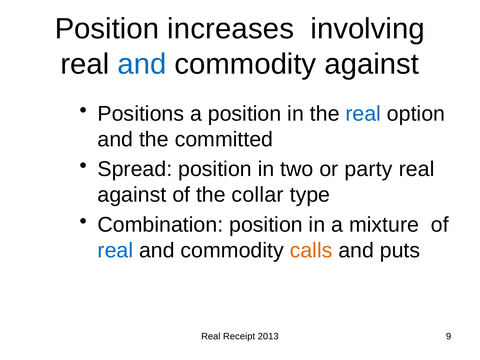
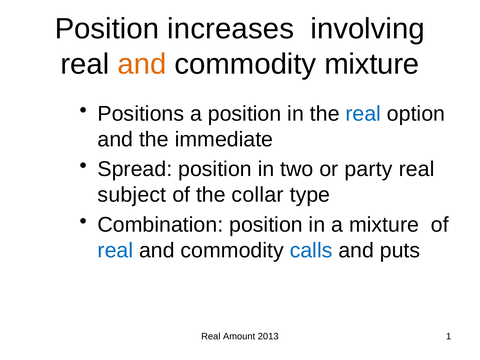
and at (142, 64) colour: blue -> orange
commodity against: against -> mixture
committed: committed -> immediate
against at (132, 195): against -> subject
calls colour: orange -> blue
Receipt: Receipt -> Amount
9: 9 -> 1
